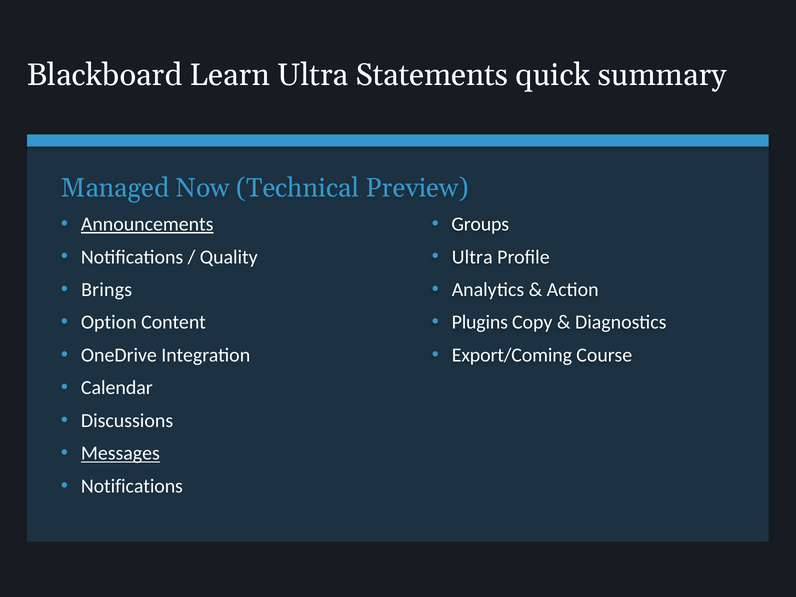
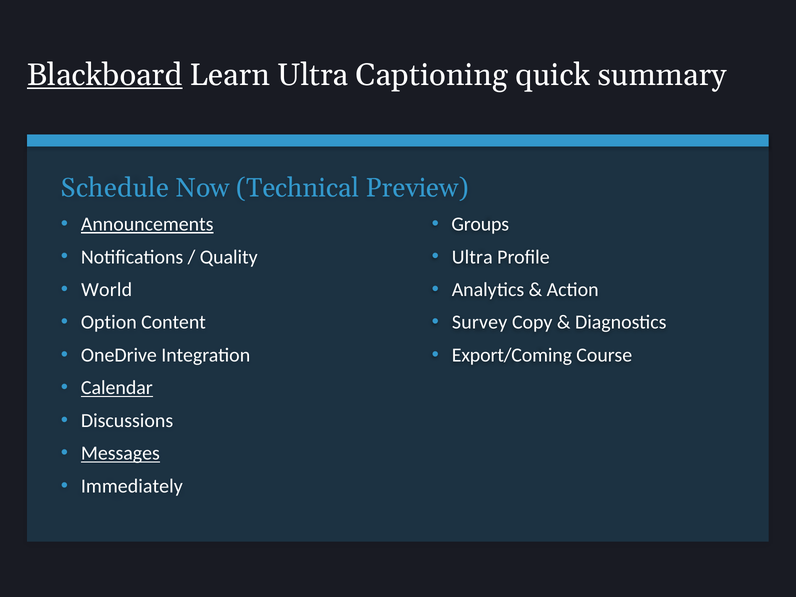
Blackboard underline: none -> present
Statements: Statements -> Captioning
Managed: Managed -> Schedule
Brings: Brings -> World
Plugins: Plugins -> Survey
Calendar underline: none -> present
Notifications at (132, 486): Notifications -> Immediately
